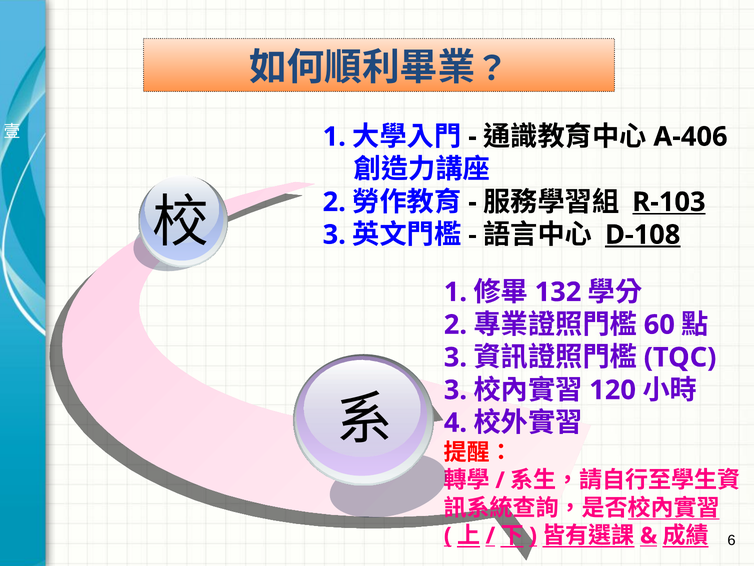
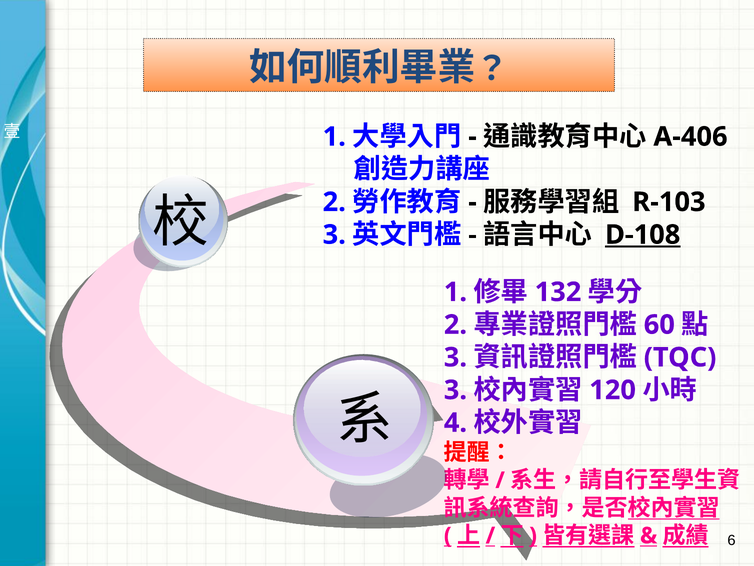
R-103 underline: present -> none
